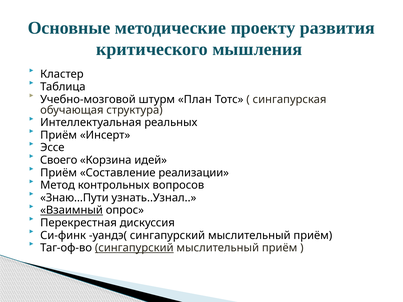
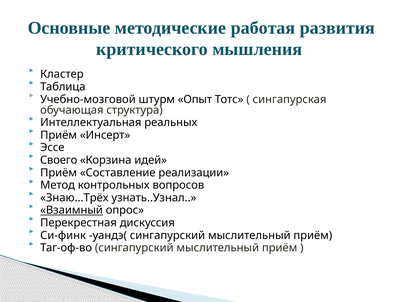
проекту: проекту -> работая
План: План -> Опыт
Знаю…Пути: Знаю…Пути -> Знаю…Трёх
сингапурский at (134, 248) underline: present -> none
